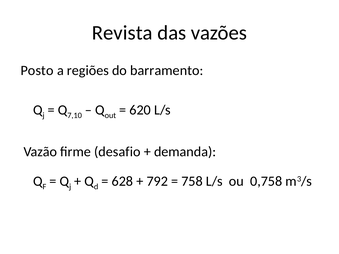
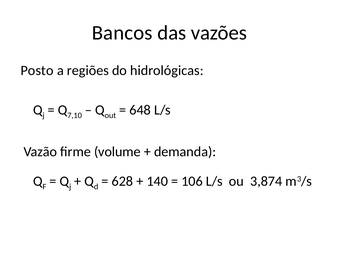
Revista: Revista -> Bancos
barramento: barramento -> hidrológicas
620: 620 -> 648
desafio: desafio -> volume
792: 792 -> 140
758: 758 -> 106
0,758: 0,758 -> 3,874
